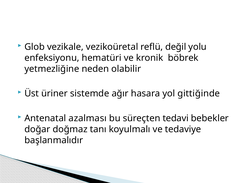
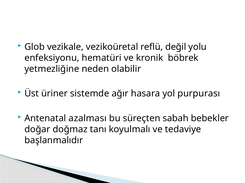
gittiğinde: gittiğinde -> purpurası
tedavi: tedavi -> sabah
